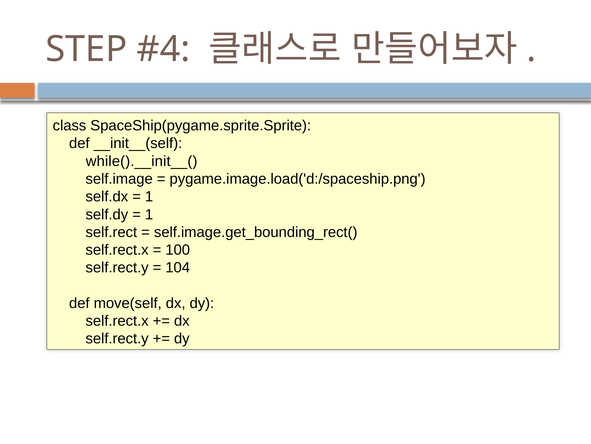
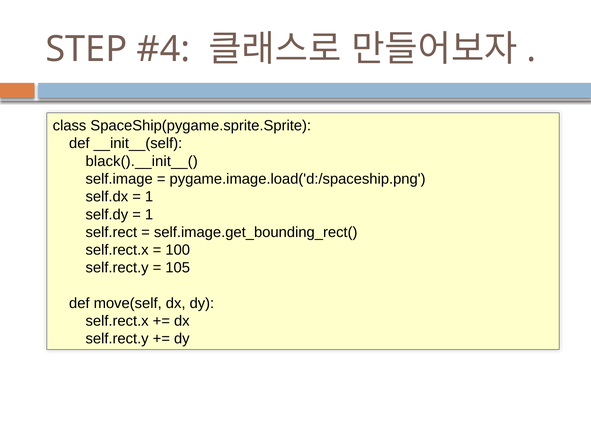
while().__init__(: while().__init__( -> black().__init__(
104: 104 -> 105
